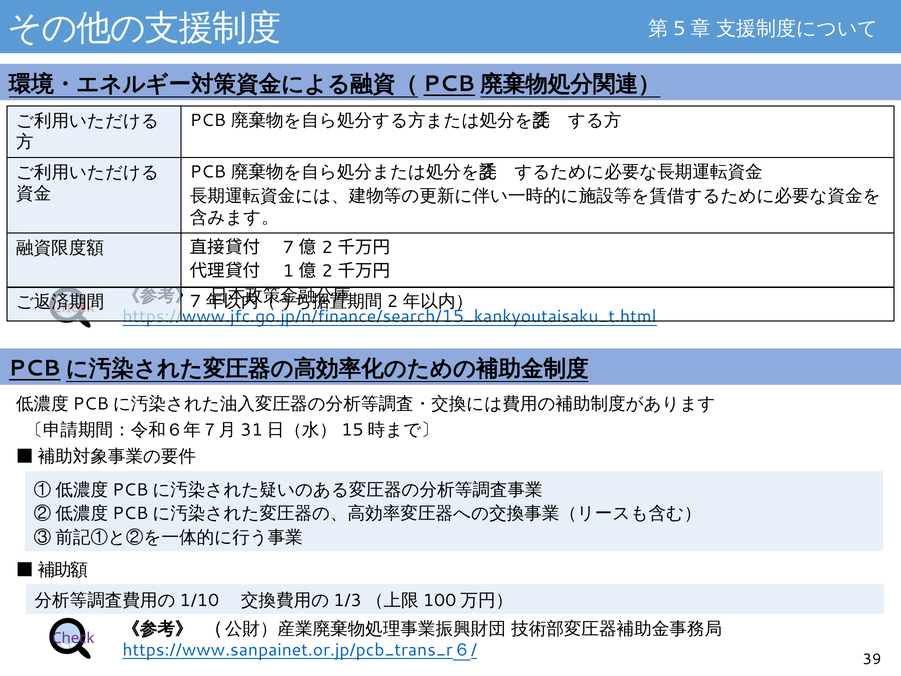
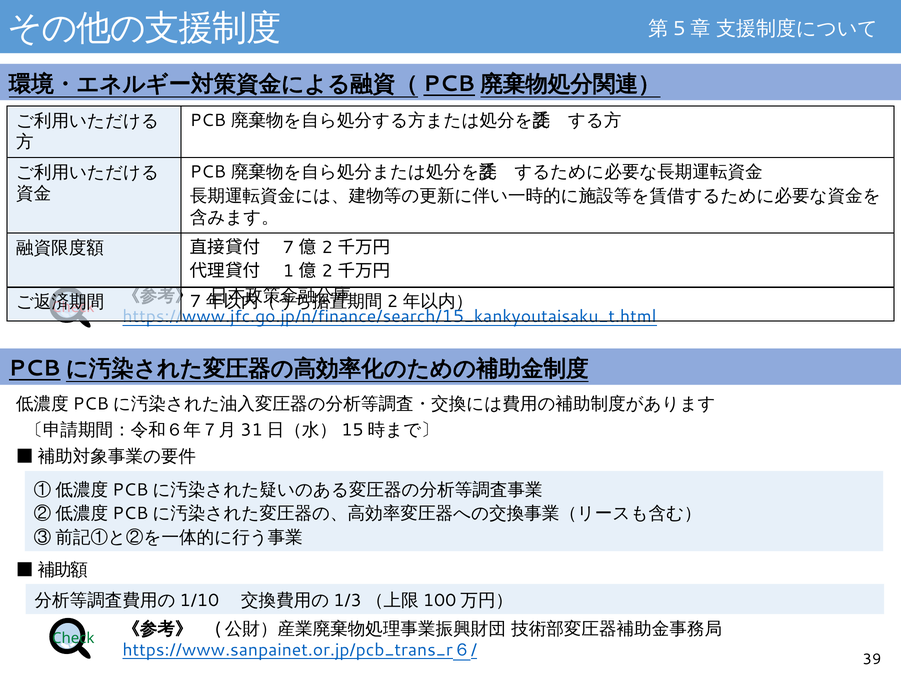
Check at (73, 638) colour: purple -> green
